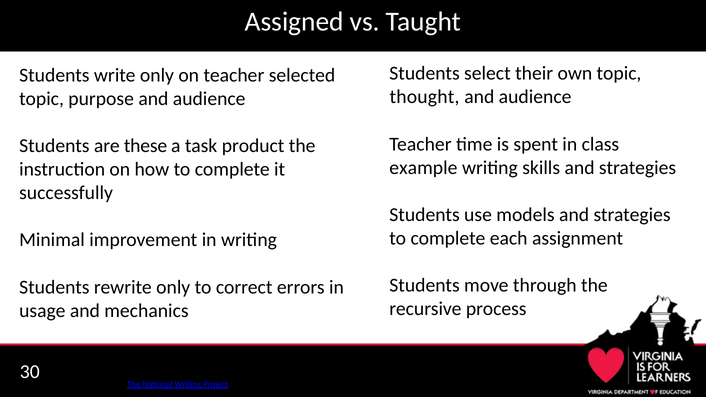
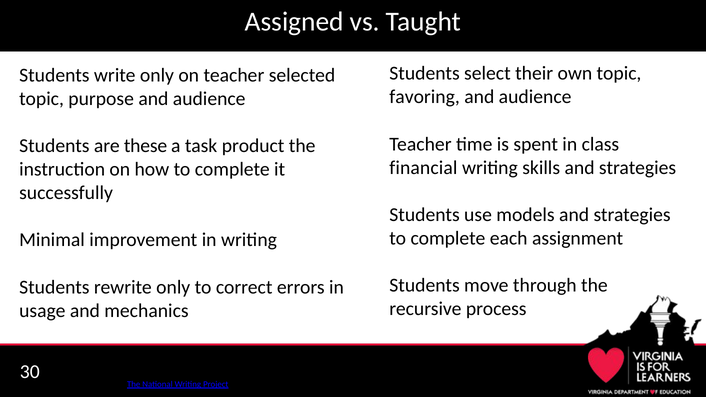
thought: thought -> favoring
example: example -> financial
